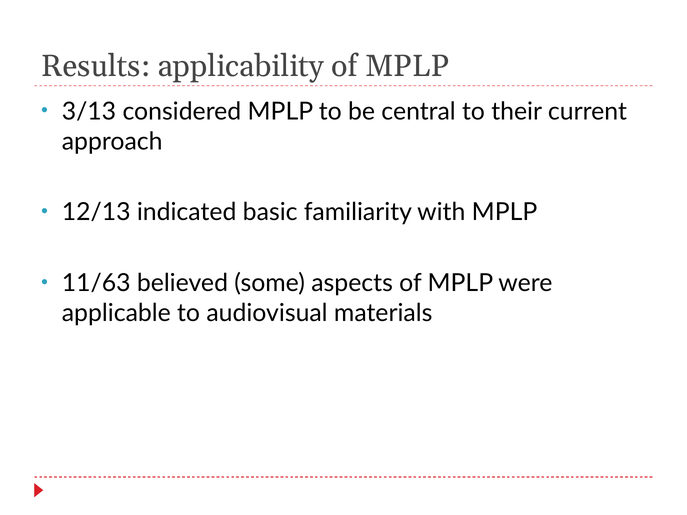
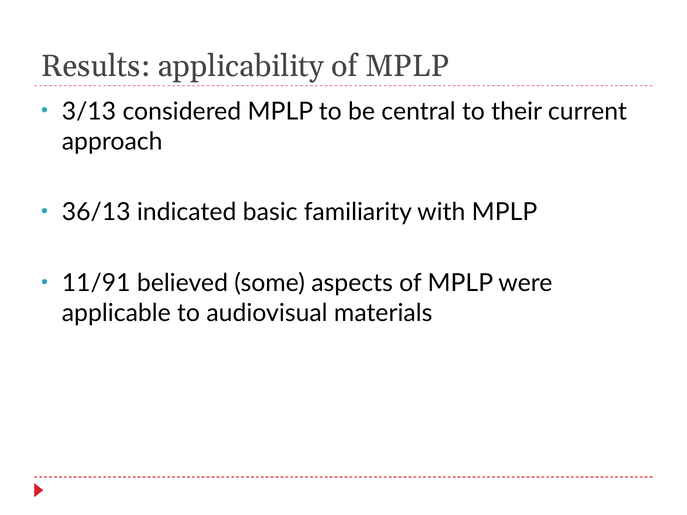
12/13: 12/13 -> 36/13
11/63: 11/63 -> 11/91
